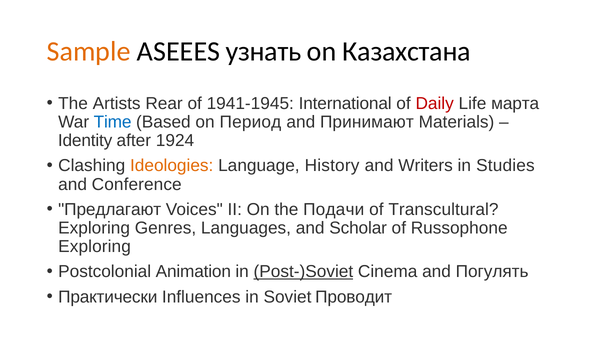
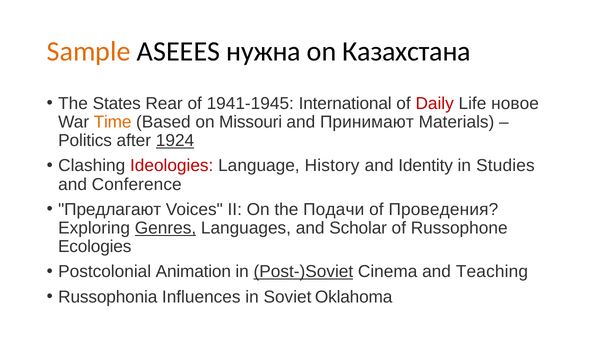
узнать: узнать -> нужна
Artists: Artists -> States
марта: марта -> новое
Time colour: blue -> orange
Период: Период -> Missouri
Identity: Identity -> Politics
1924 underline: none -> present
Ideologies colour: orange -> red
Writers: Writers -> Identity
Transcultural: Transcultural -> Проведения
Genres underline: none -> present
Exploring at (95, 247): Exploring -> Ecologies
Погулять: Погулять -> Teaching
Практически: Практически -> Russophonia
Проводит: Проводит -> Oklahoma
